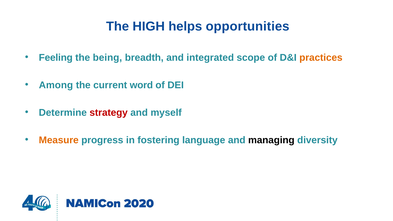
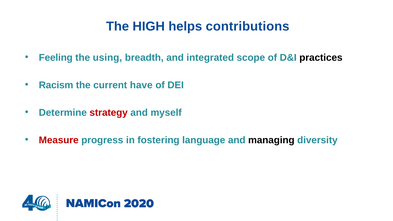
opportunities: opportunities -> contributions
being: being -> using
practices colour: orange -> black
Among: Among -> Racism
word: word -> have
Measure colour: orange -> red
